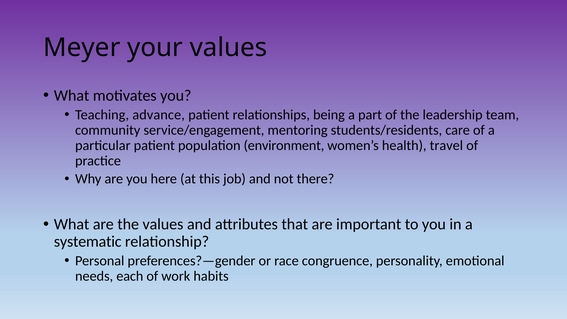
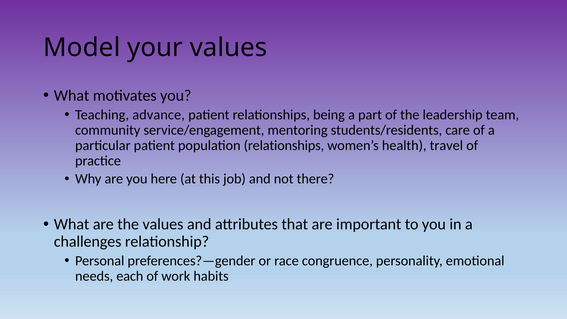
Meyer: Meyer -> Model
population environment: environment -> relationships
systematic: systematic -> challenges
